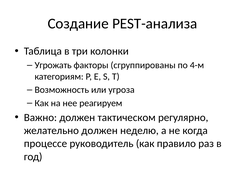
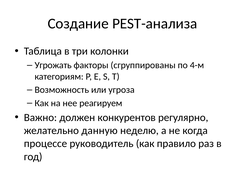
тактическом: тактическом -> конкурентов
желательно должен: должен -> данную
